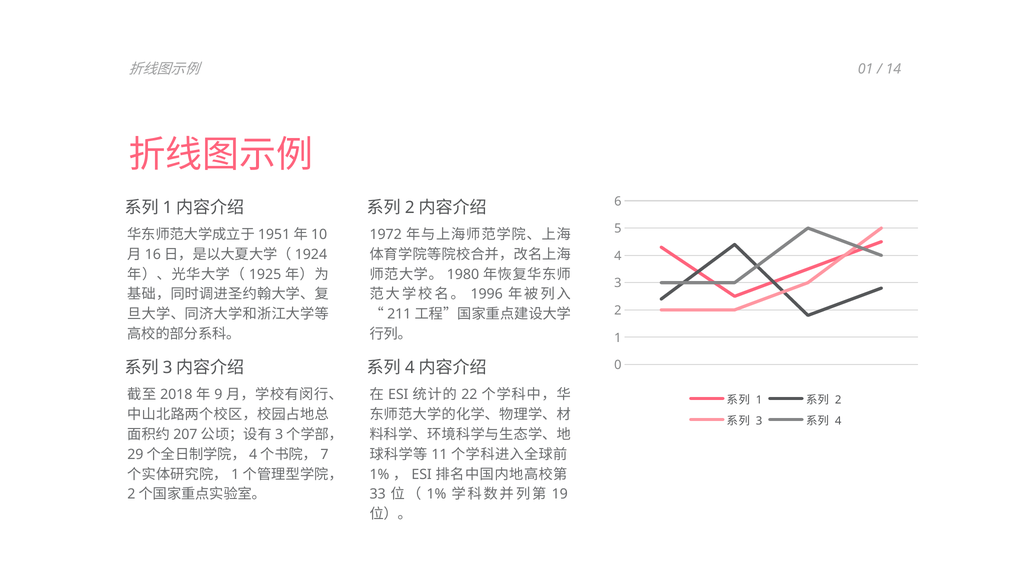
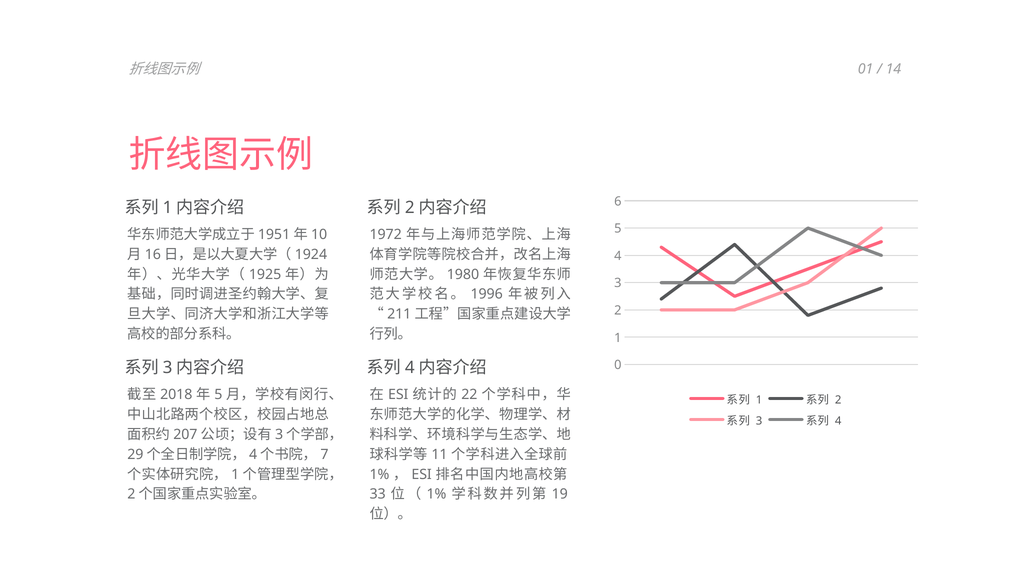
9 at (218, 394): 9 -> 5
